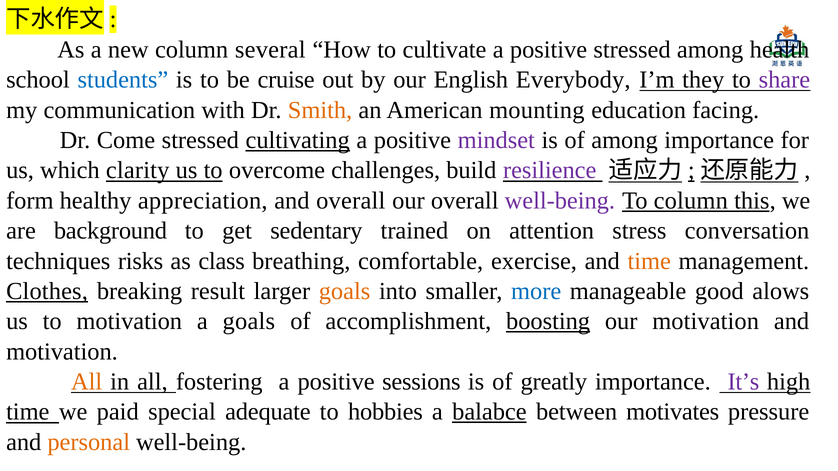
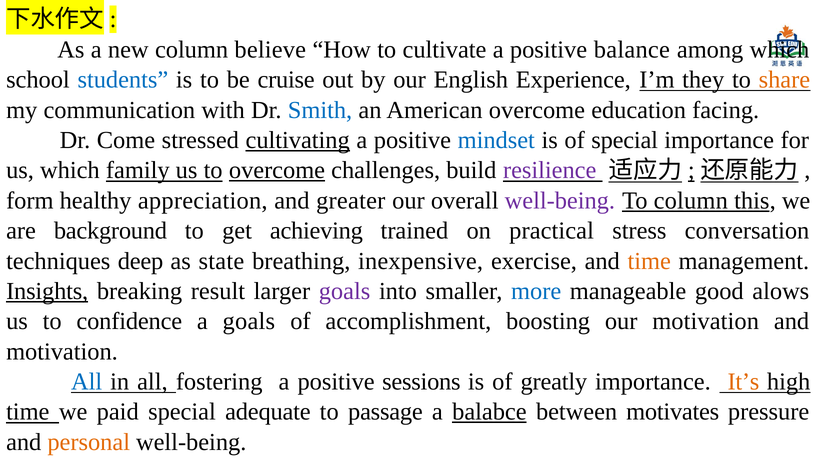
several: several -> believe
positive stressed: stressed -> balance
among health: health -> which
Everybody: Everybody -> Experience
share colour: purple -> orange
Smith colour: orange -> blue
American mounting: mounting -> overcome
mindset colour: purple -> blue
of among: among -> special
clarity: clarity -> family
overcome at (277, 171) underline: none -> present
and overall: overall -> greater
sedentary: sedentary -> achieving
attention: attention -> practical
risks: risks -> deep
class: class -> state
comfortable: comfortable -> inexpensive
Clothes: Clothes -> Insights
goals at (345, 291) colour: orange -> purple
to motivation: motivation -> confidence
boosting underline: present -> none
All at (87, 382) colour: orange -> blue
It’s colour: purple -> orange
hobbies: hobbies -> passage
